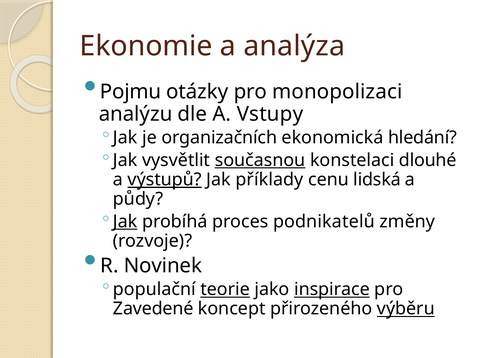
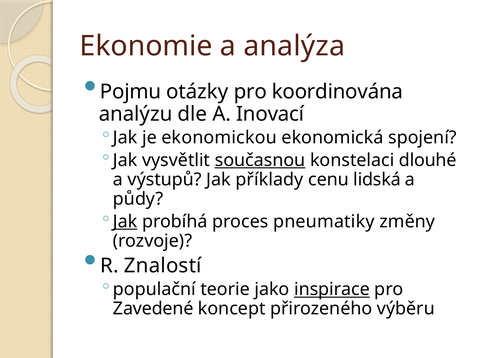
monopolizaci: monopolizaci -> koordinována
Vstupy: Vstupy -> Inovací
organizačních: organizačních -> ekonomickou
hledání: hledání -> spojení
výstupů underline: present -> none
podnikatelů: podnikatelů -> pneumatiky
Novinek: Novinek -> Znalostí
teorie underline: present -> none
výběru underline: present -> none
